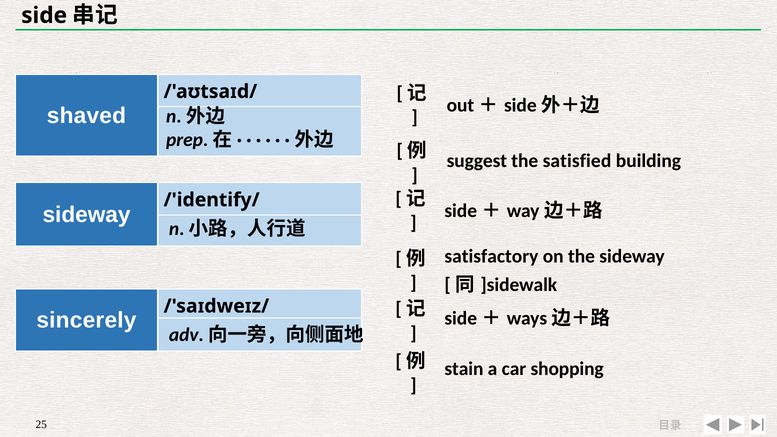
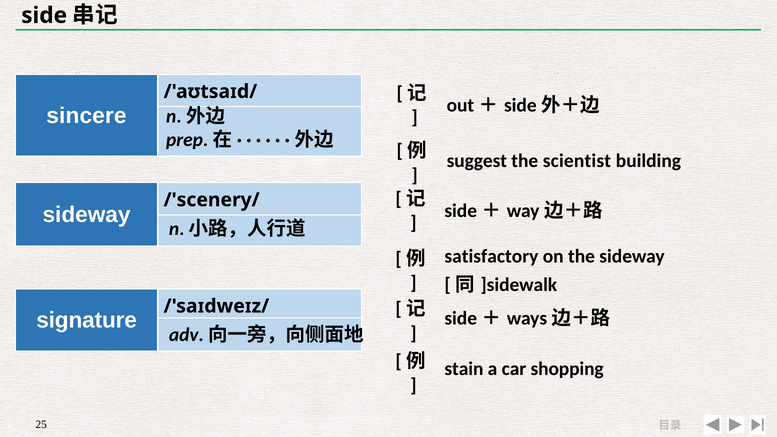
shaved: shaved -> sincere
satisfied: satisfied -> scientist
/'identify/: /'identify/ -> /'scenery/
sincerely: sincerely -> signature
